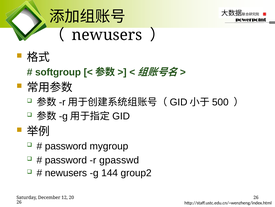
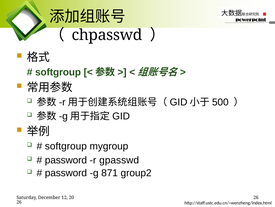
newusers at (107, 35): newusers -> chpasswd
password at (66, 146): password -> softgroup
newusers at (66, 172): newusers -> password
144: 144 -> 871
